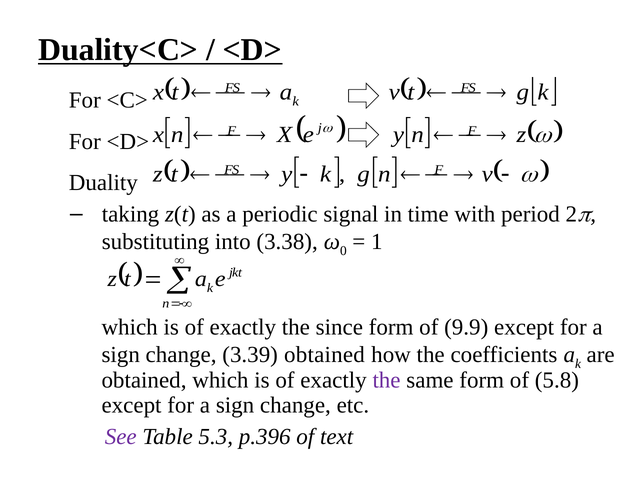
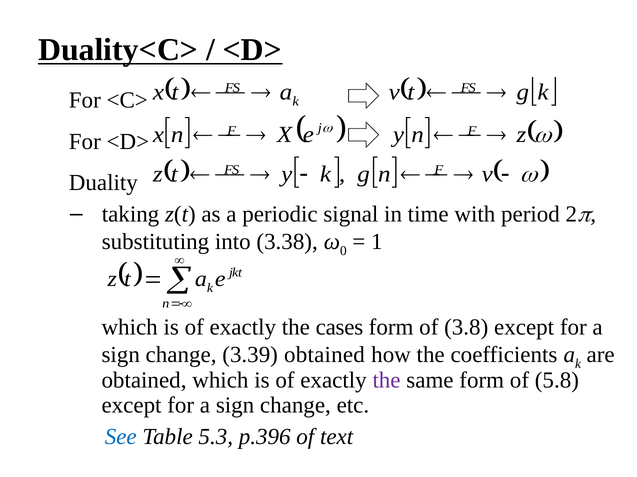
since: since -> cases
9.9: 9.9 -> 3.8
See colour: purple -> blue
